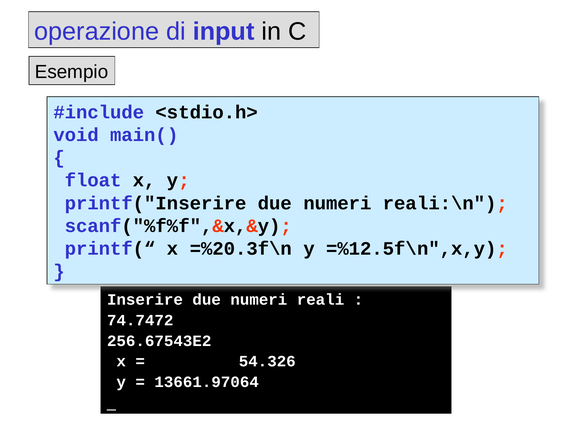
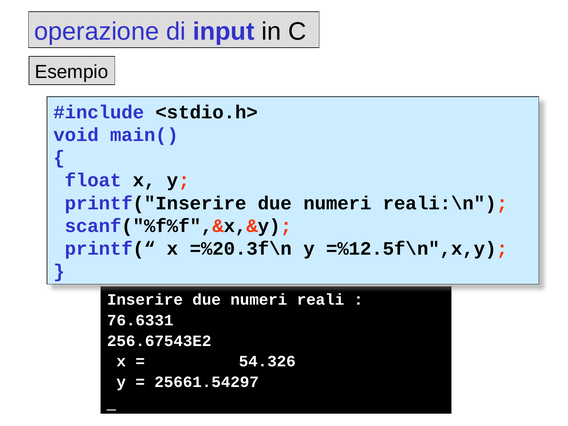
74.7472: 74.7472 -> 76.6331
13661.97064: 13661.97064 -> 25661.54297
